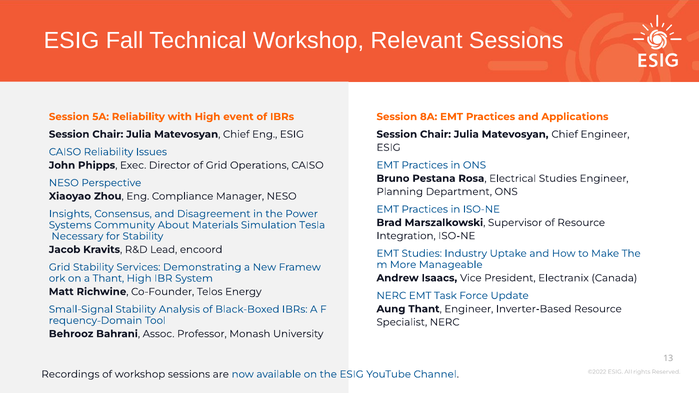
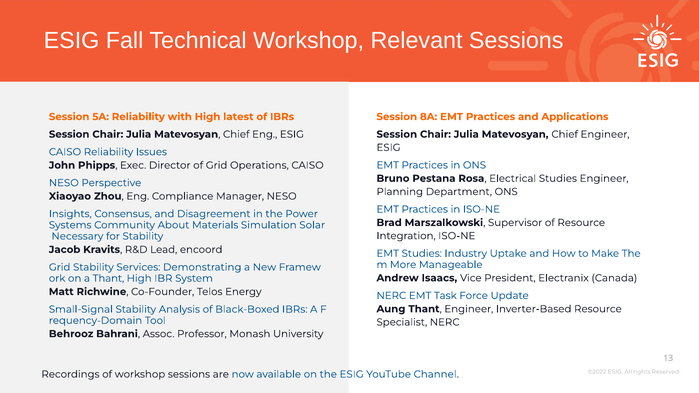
event: event -> latest
Tesla: Tesla -> Solar
